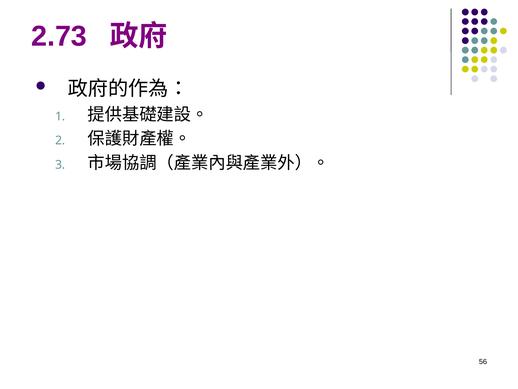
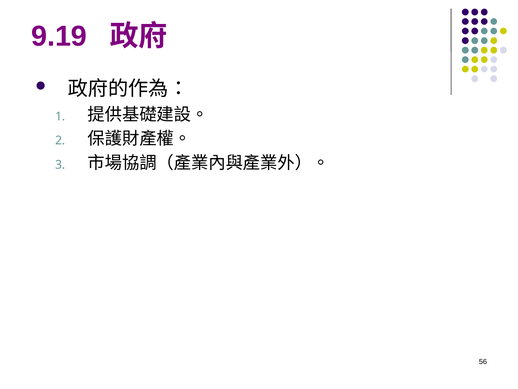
2.73: 2.73 -> 9.19
